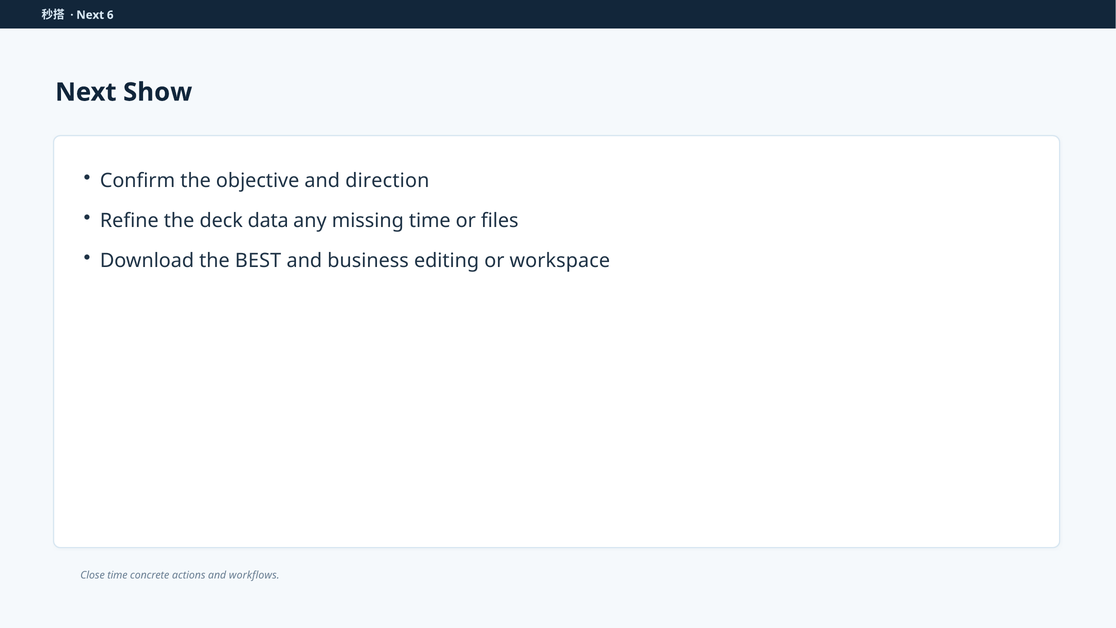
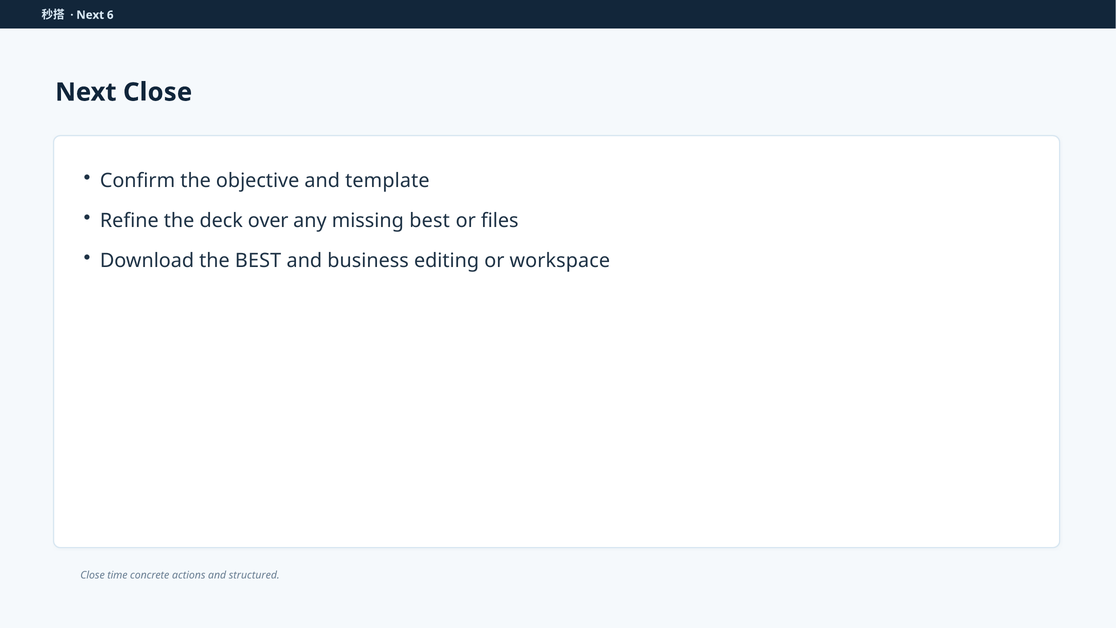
Next Show: Show -> Close
direction: direction -> template
data: data -> over
missing time: time -> best
workflows: workflows -> structured
